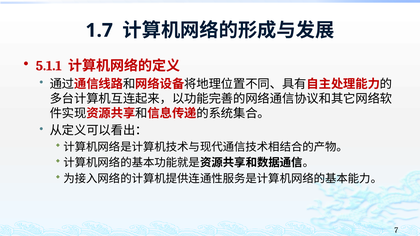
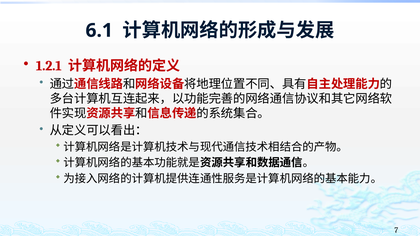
1.7: 1.7 -> 6.1
5.1.1: 5.1.1 -> 1.2.1
